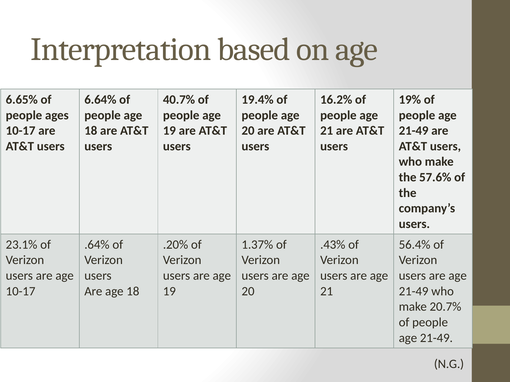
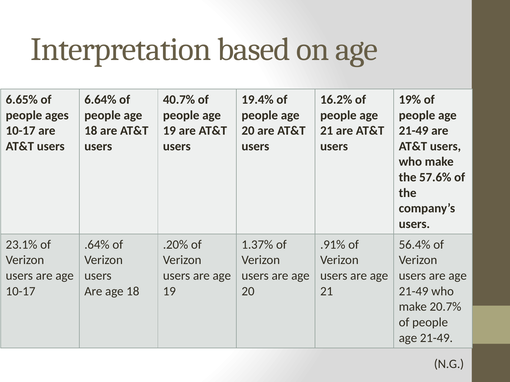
.43%: .43% -> .91%
